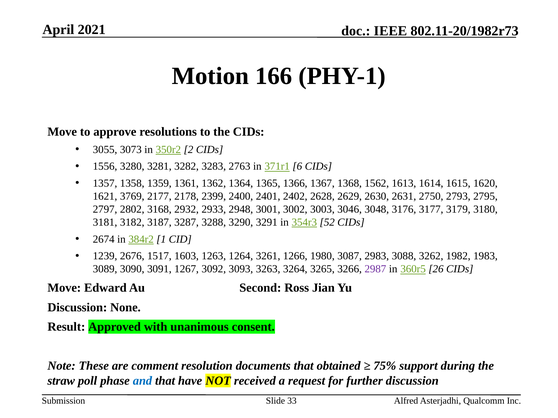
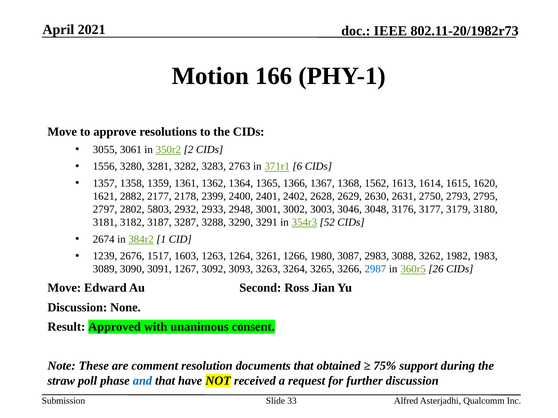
3073: 3073 -> 3061
3769: 3769 -> 2882
3168: 3168 -> 5803
2987 colour: purple -> blue
